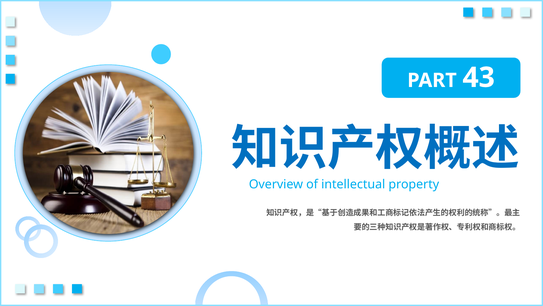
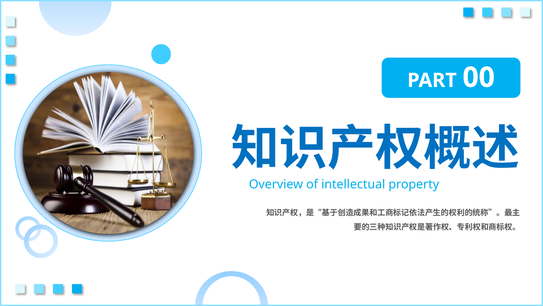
43: 43 -> 00
